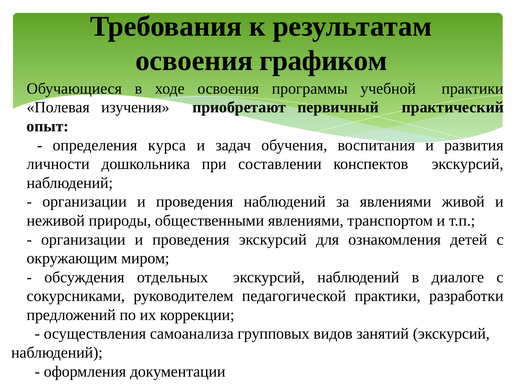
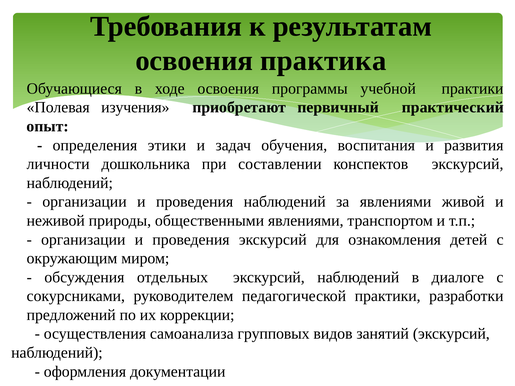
графиком: графиком -> практика
курса: курса -> этики
